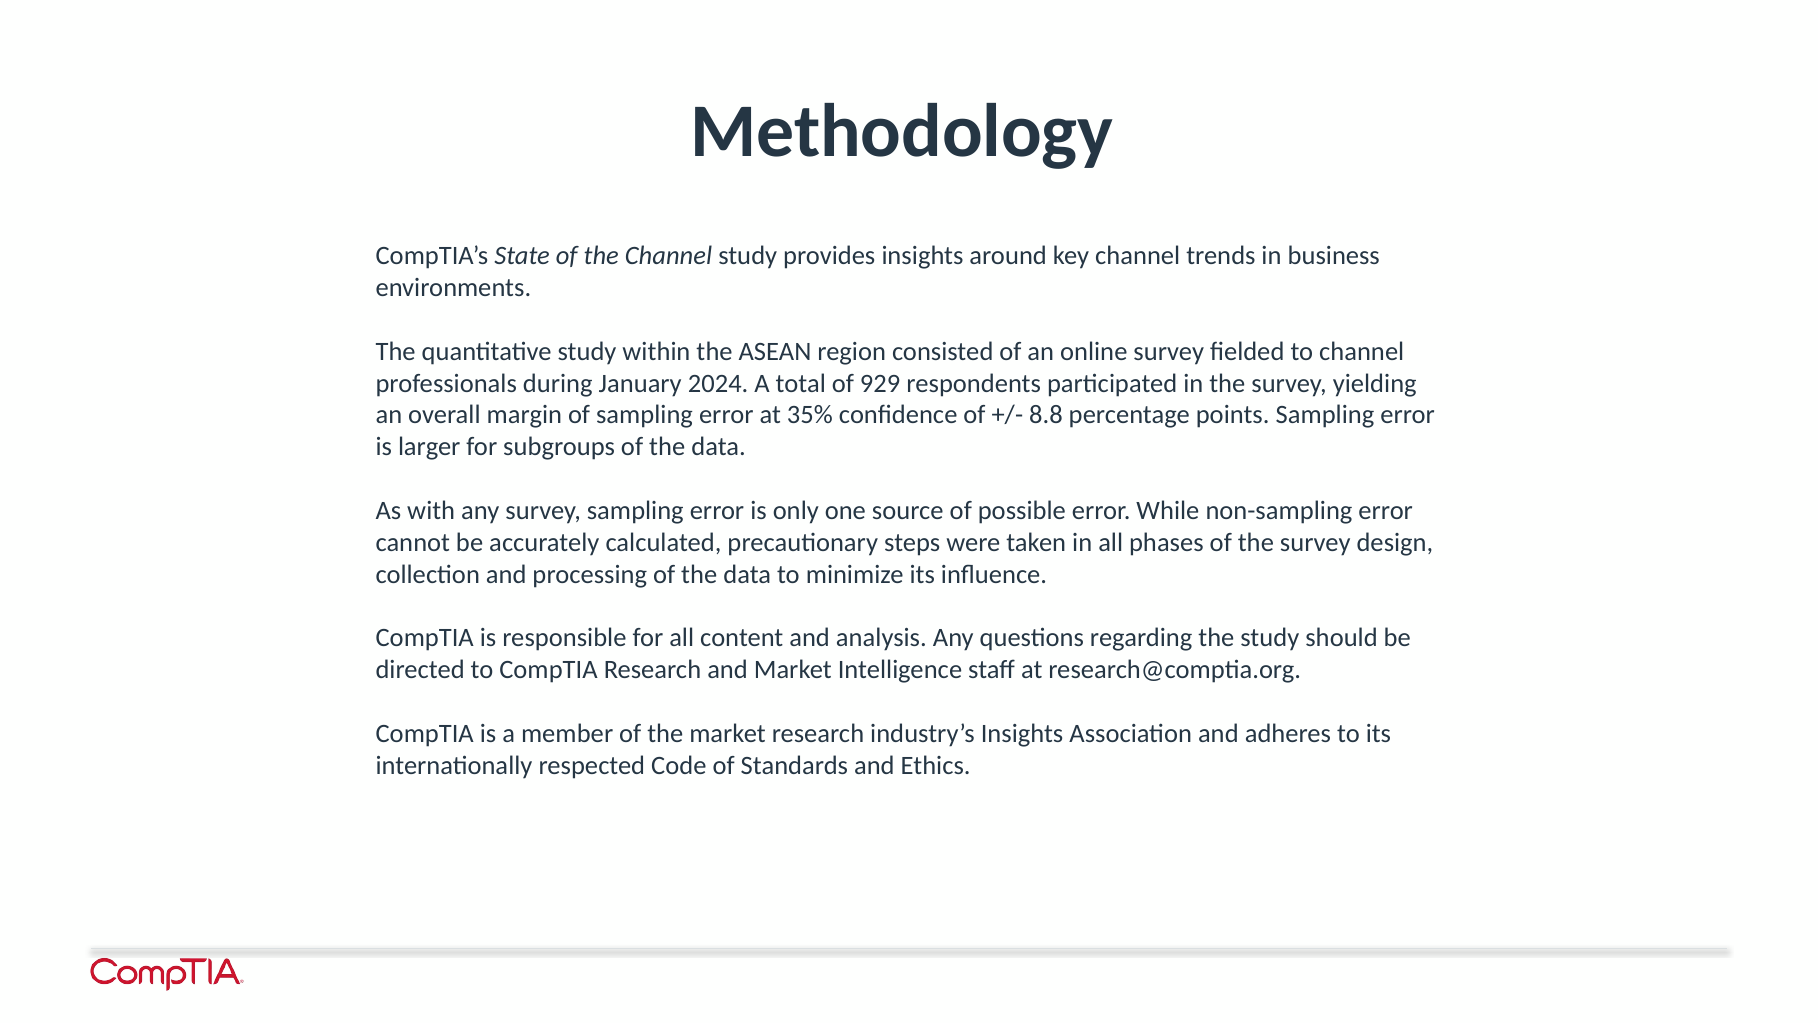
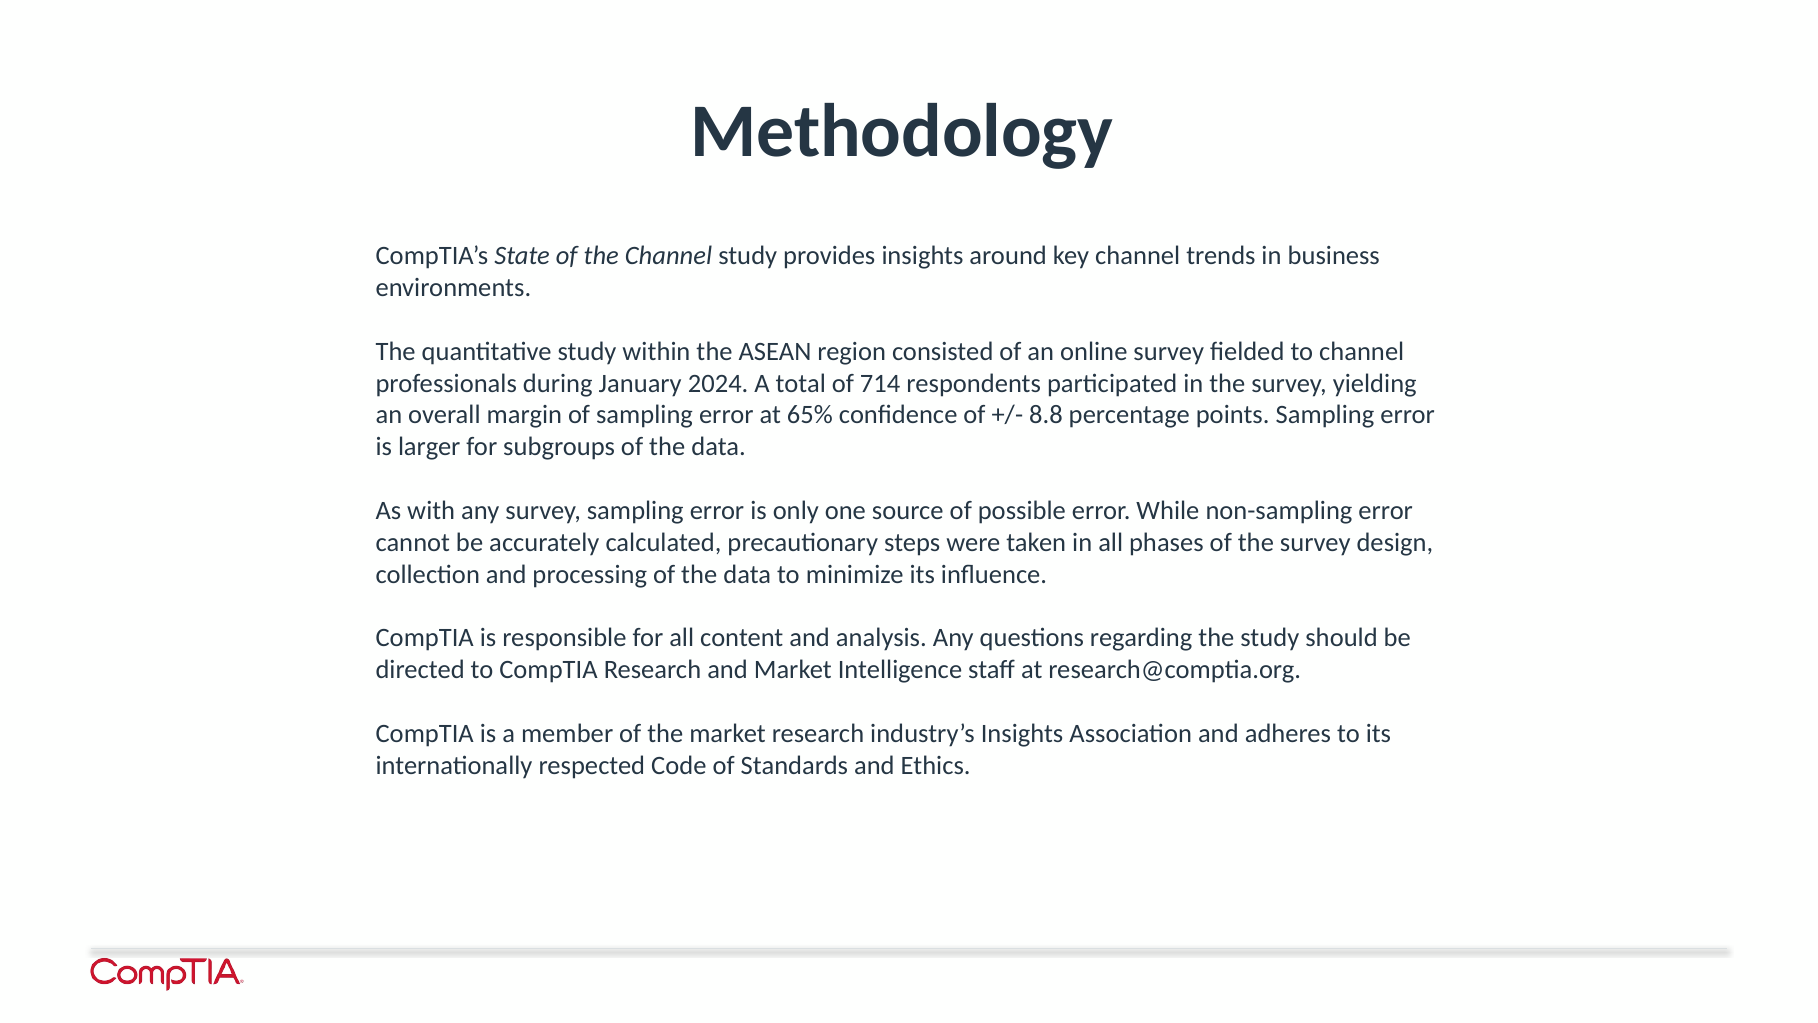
929: 929 -> 714
35%: 35% -> 65%
